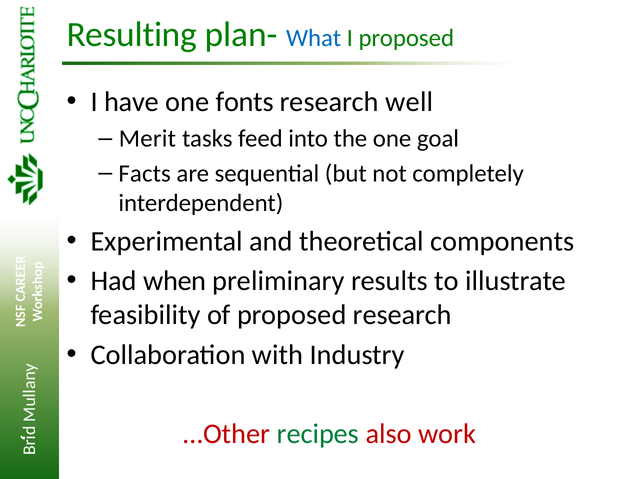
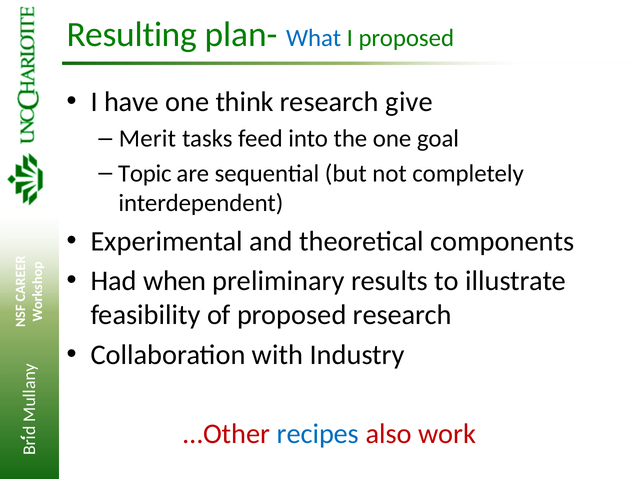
fonts: fonts -> think
well: well -> give
Facts: Facts -> Topic
recipes colour: green -> blue
